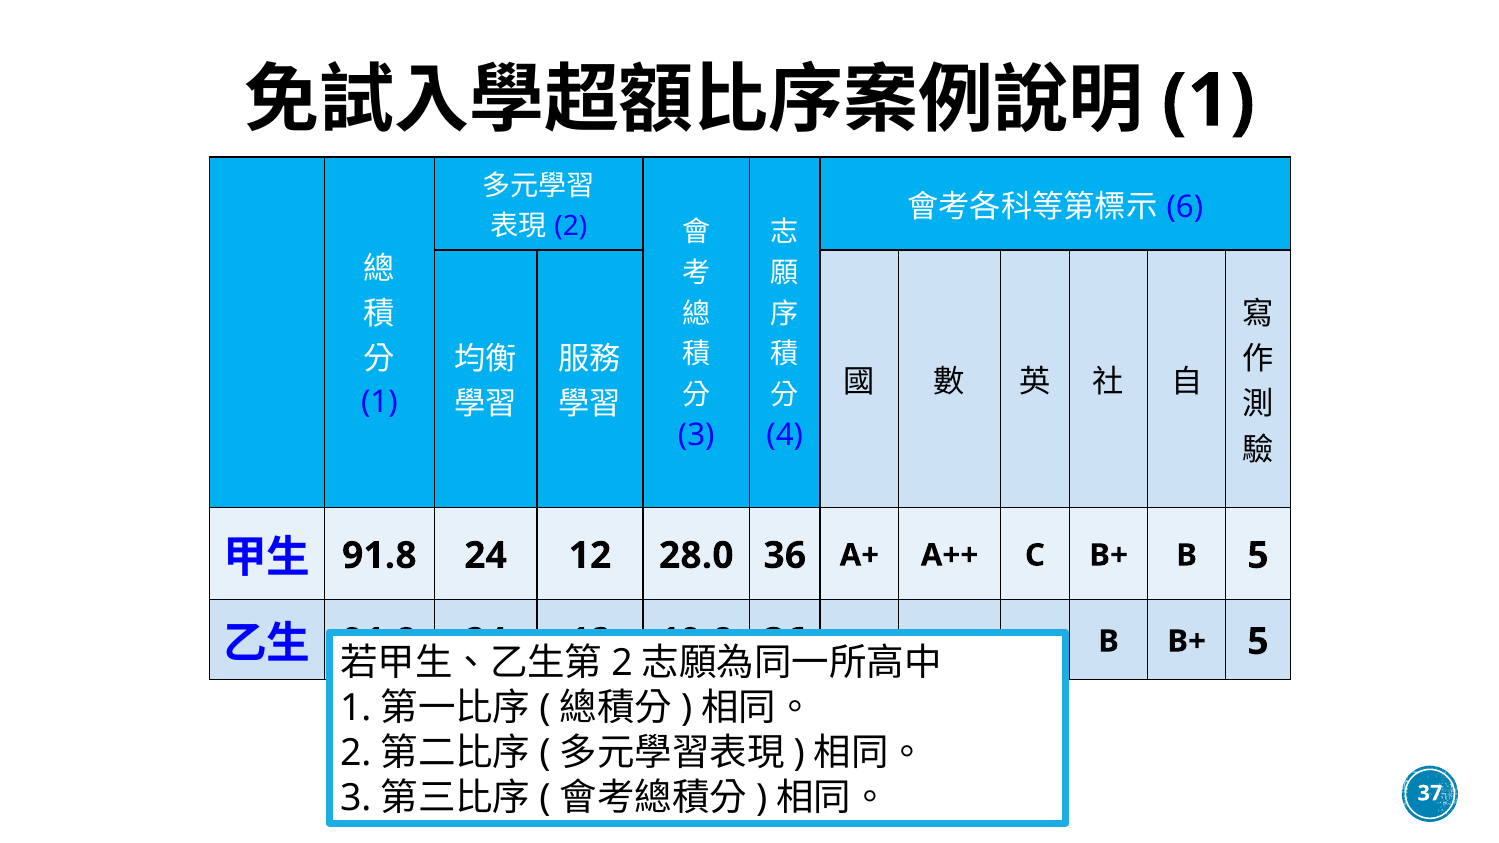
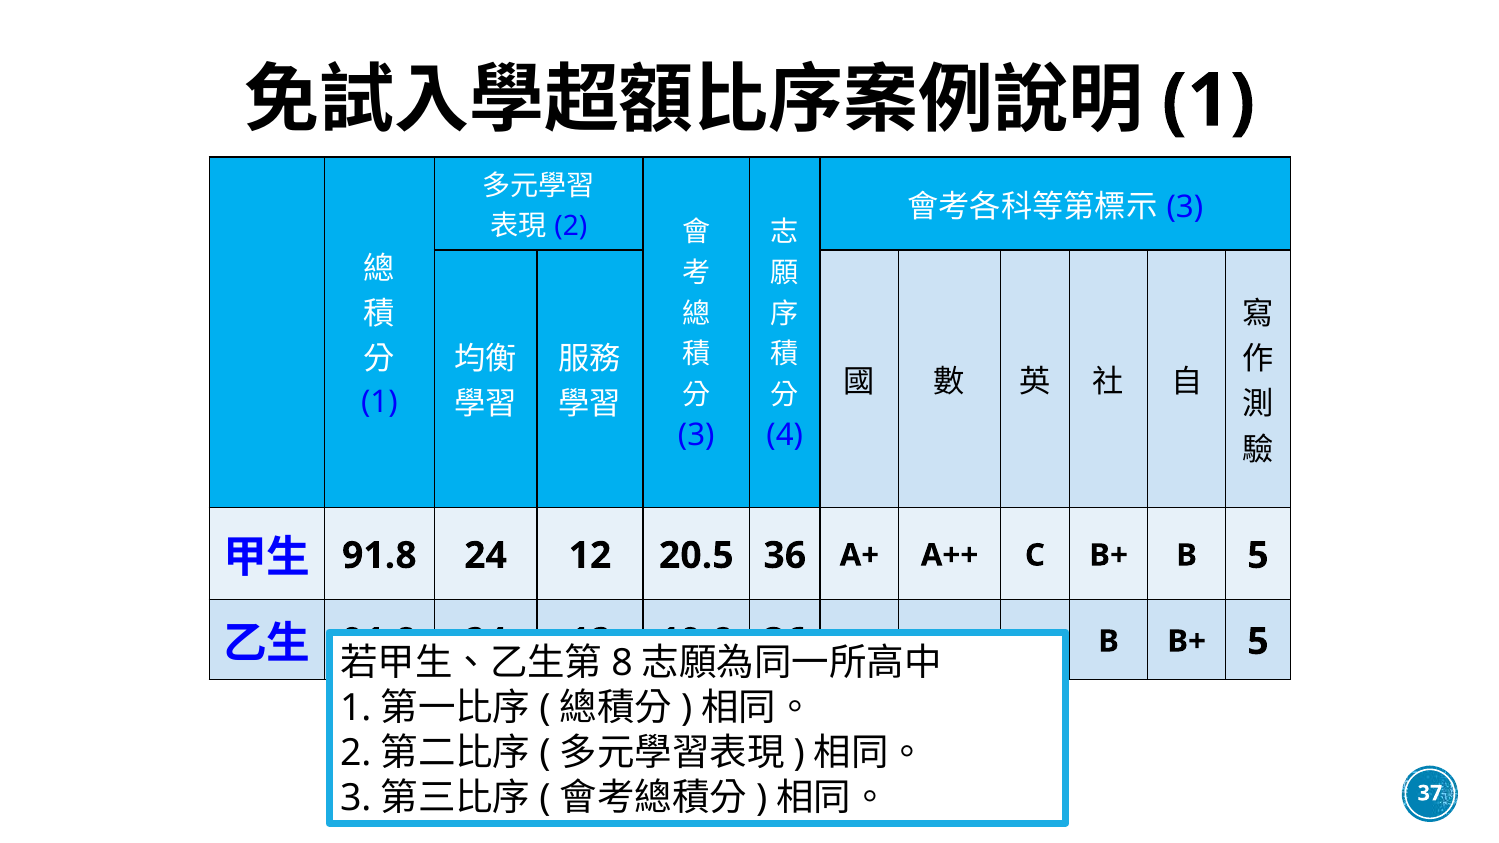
6 at (1185, 207): 6 -> 3
28.0: 28.0 -> 20.5
2 at (622, 663): 2 -> 8
